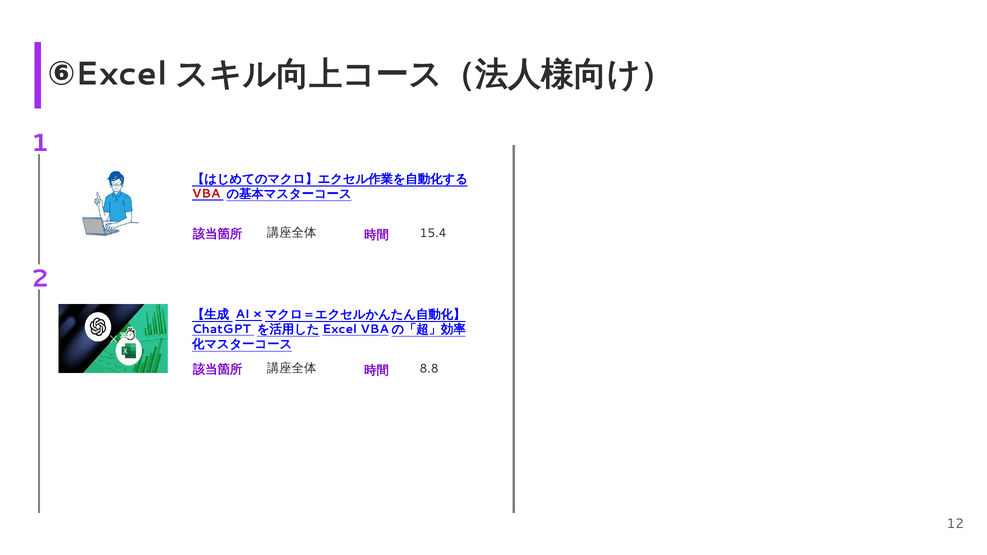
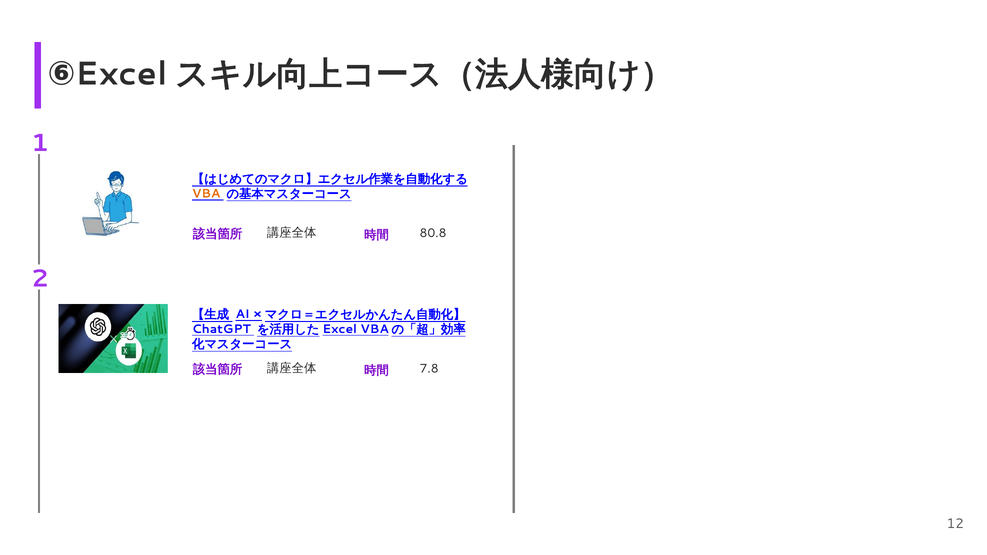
VBA colour: red -> orange
15.4: 15.4 -> 80.8
8.8: 8.8 -> 7.8
